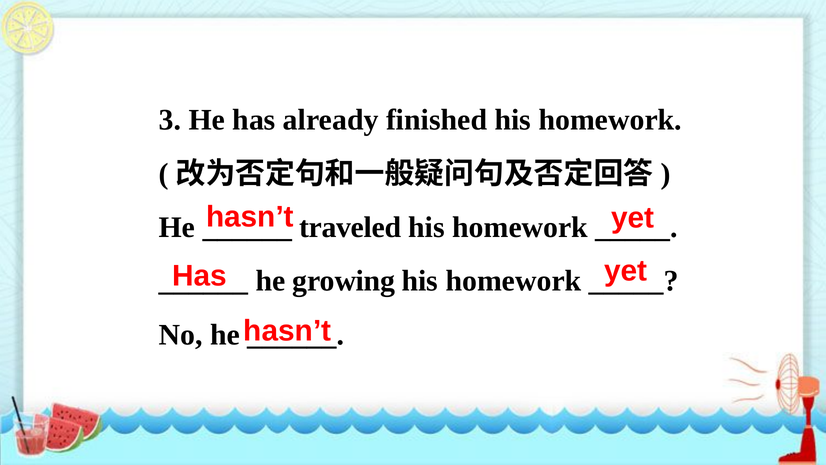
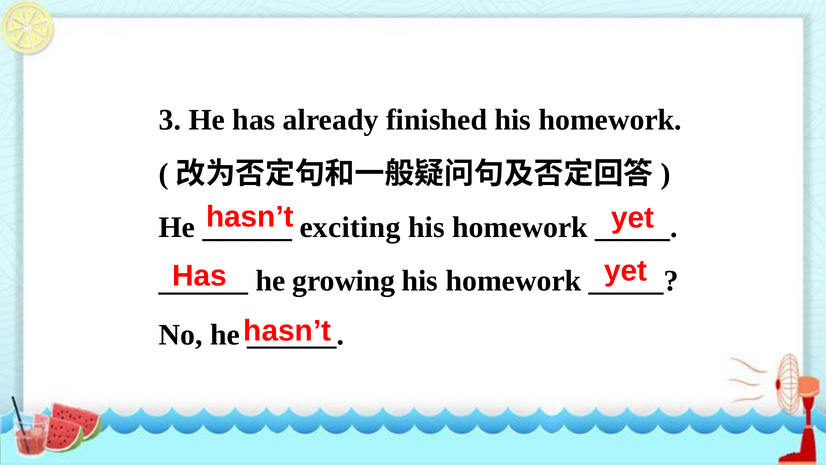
traveled: traveled -> exciting
